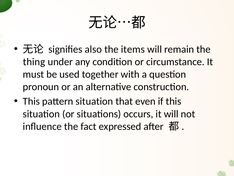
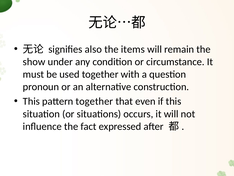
thing: thing -> show
pattern situation: situation -> together
